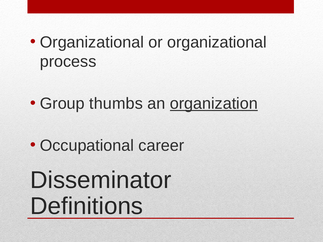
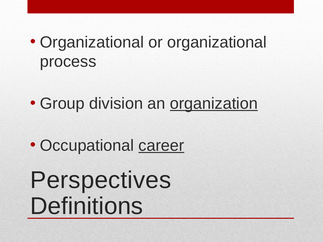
thumbs: thumbs -> division
career underline: none -> present
Disseminator: Disseminator -> Perspectives
